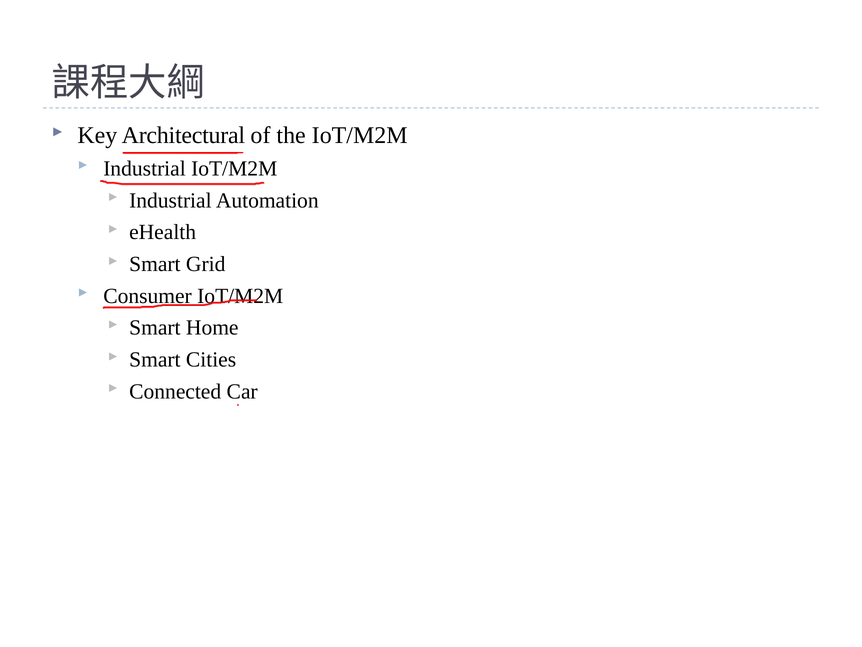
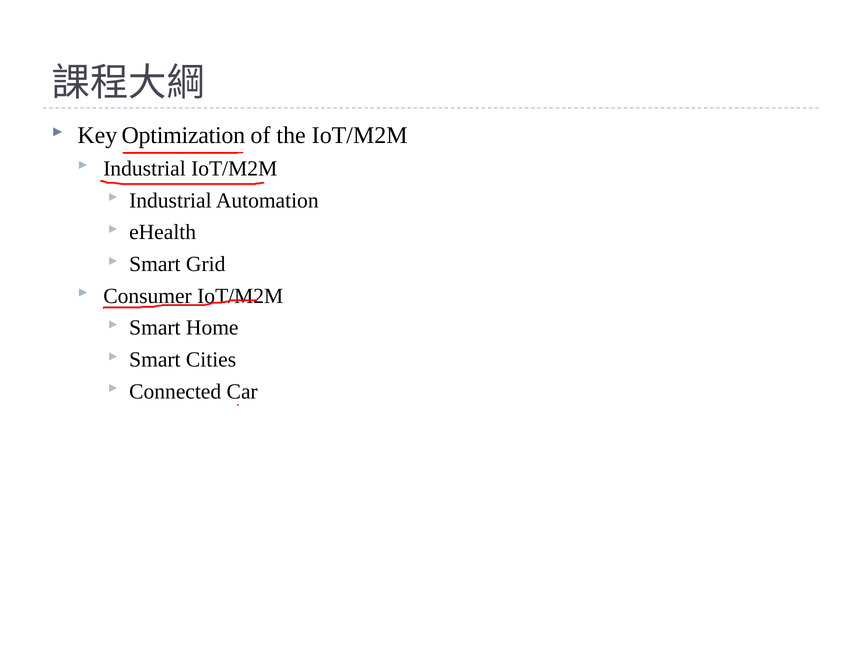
Architectural: Architectural -> Optimization
